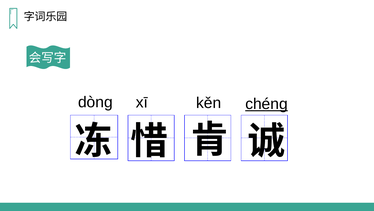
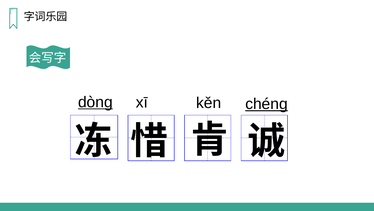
dònɡ underline: none -> present
